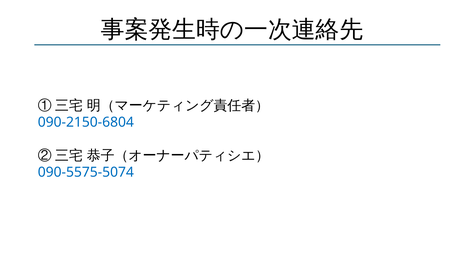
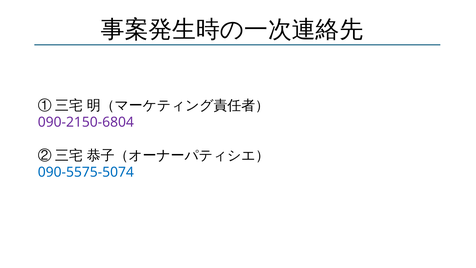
090-2150-6804 colour: blue -> purple
